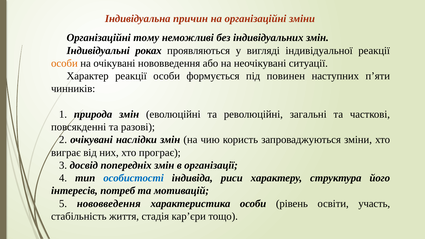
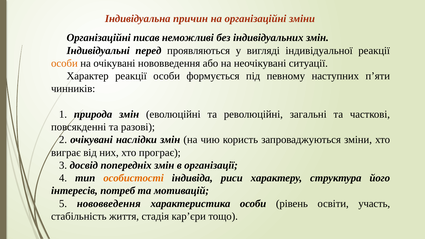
тому: тому -> писав
роках: роках -> перед
повинен: повинен -> певному
особистості colour: blue -> orange
